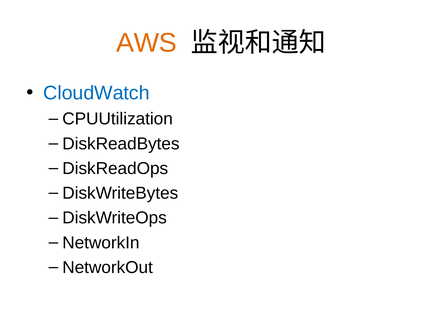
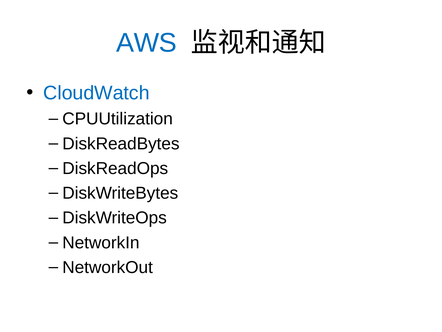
AWS colour: orange -> blue
